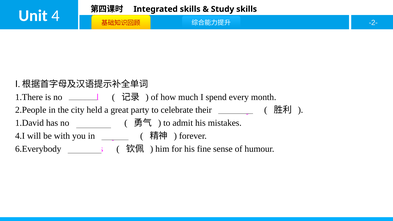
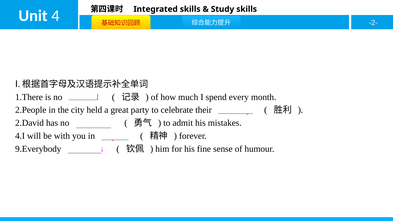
1.David: 1.David -> 2.David
6.Everybody: 6.Everybody -> 9.Everybody
